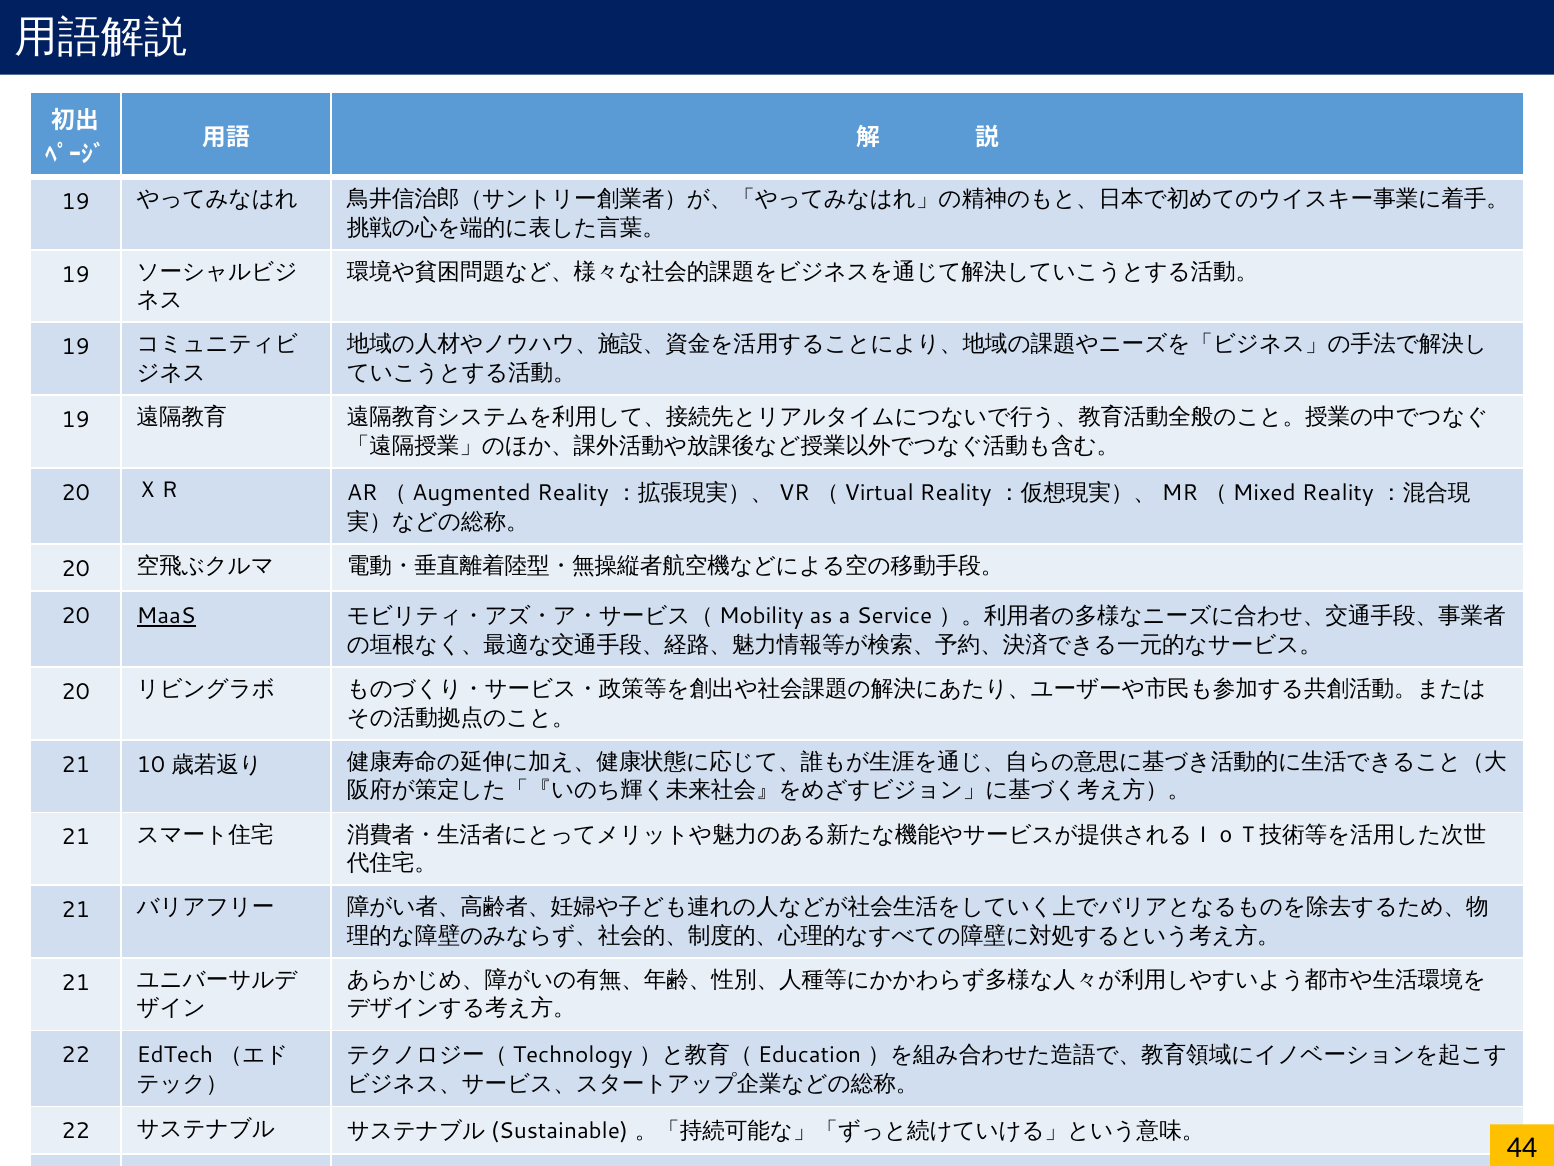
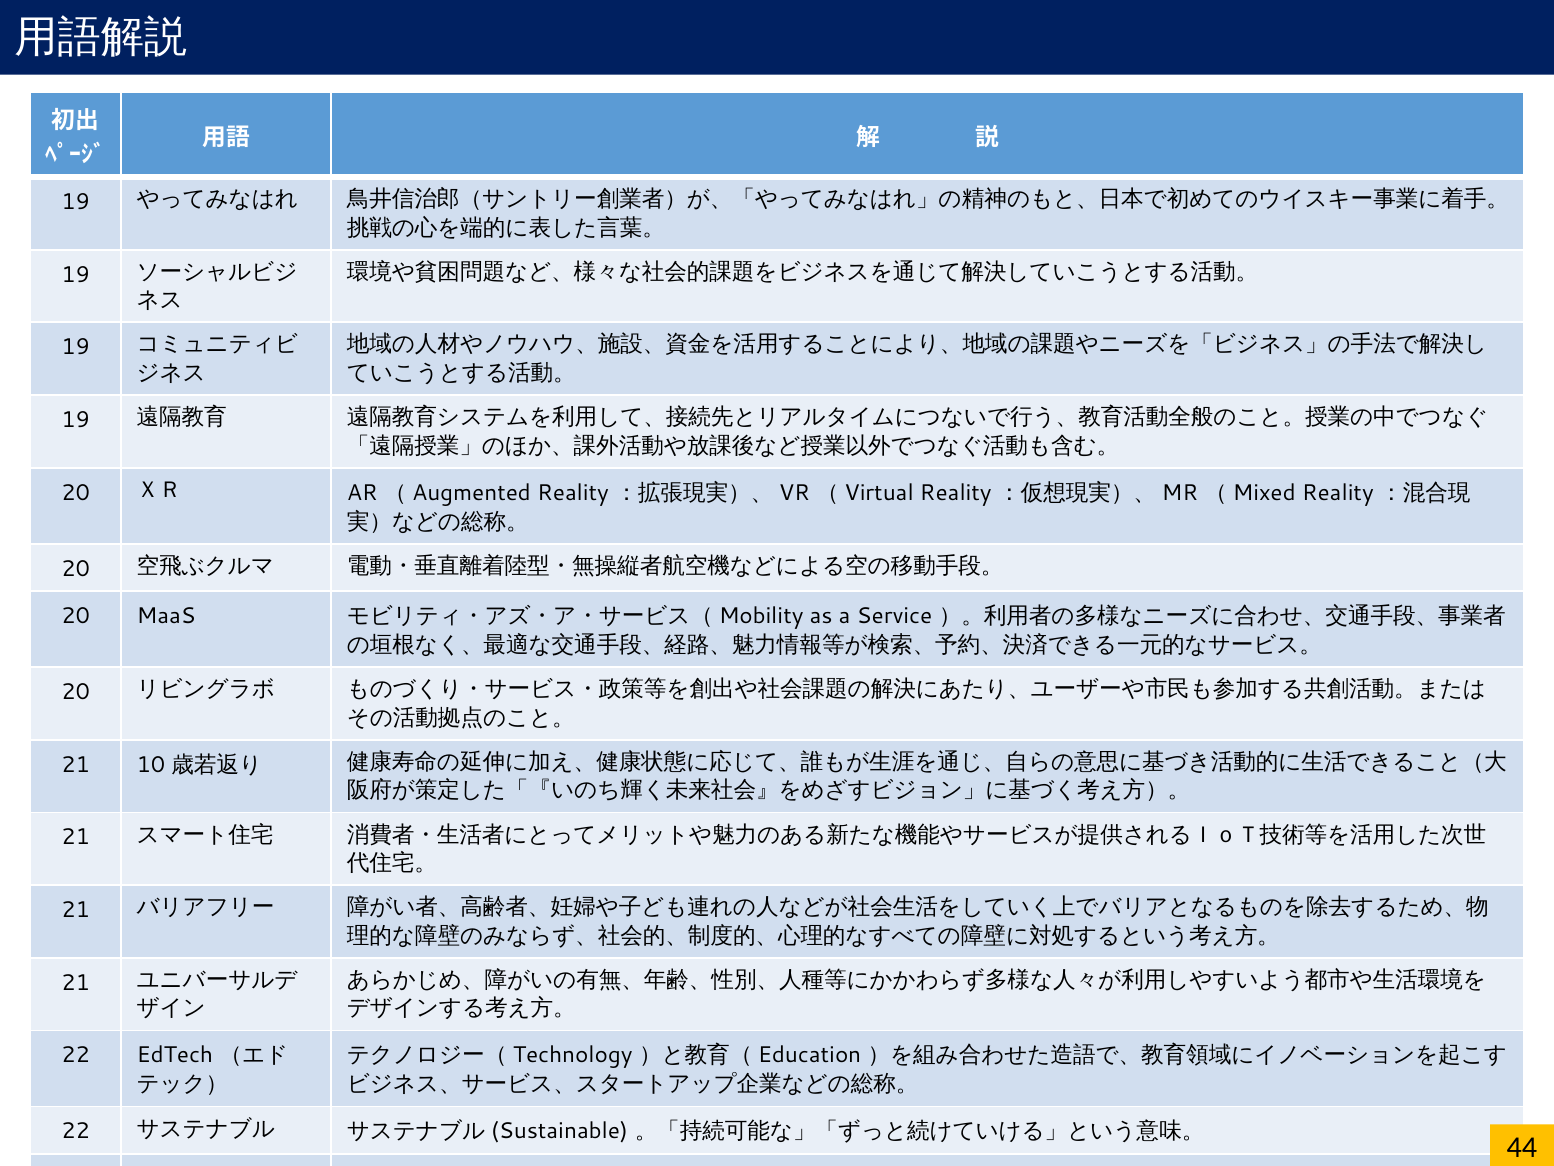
MaaS underline: present -> none
